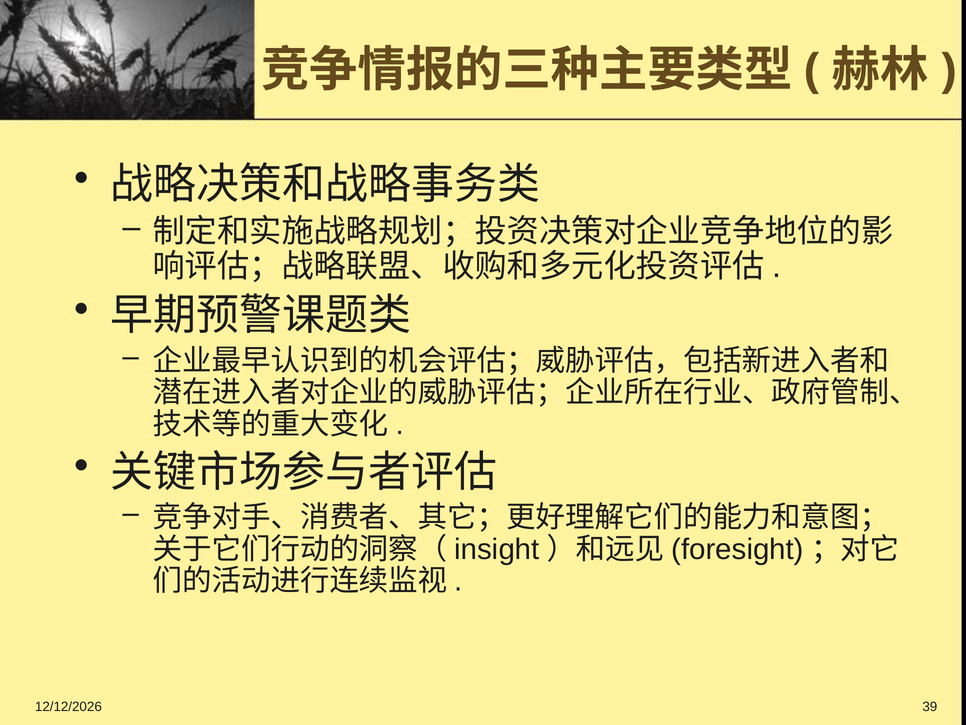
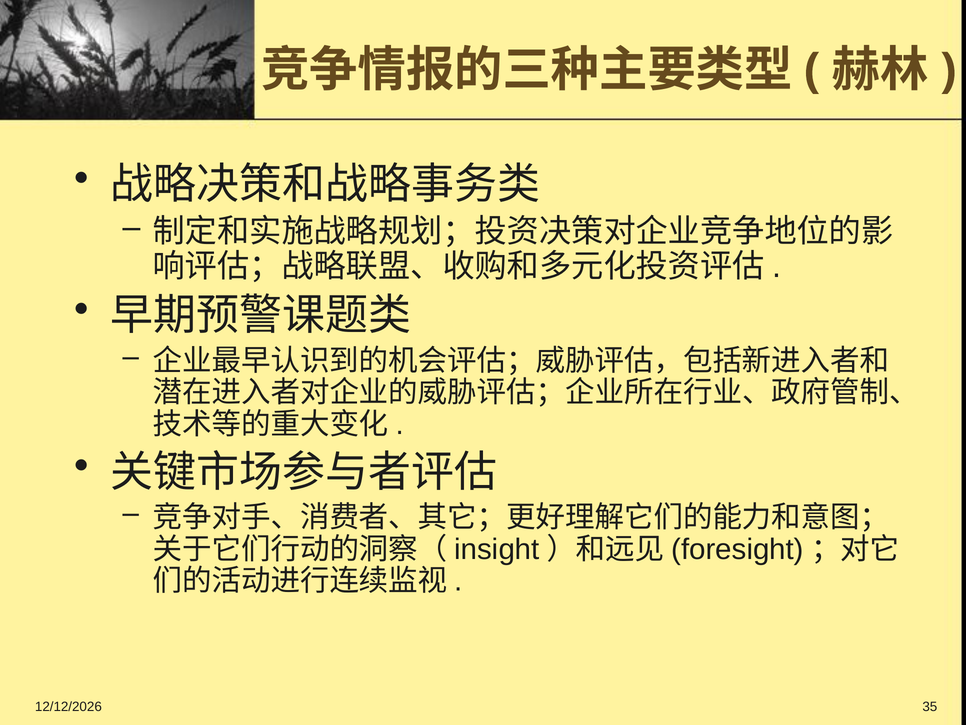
39: 39 -> 35
